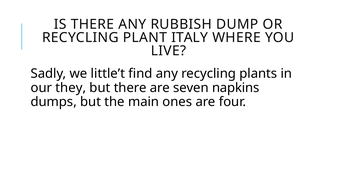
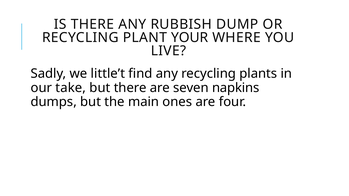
ITALY: ITALY -> YOUR
they: they -> take
